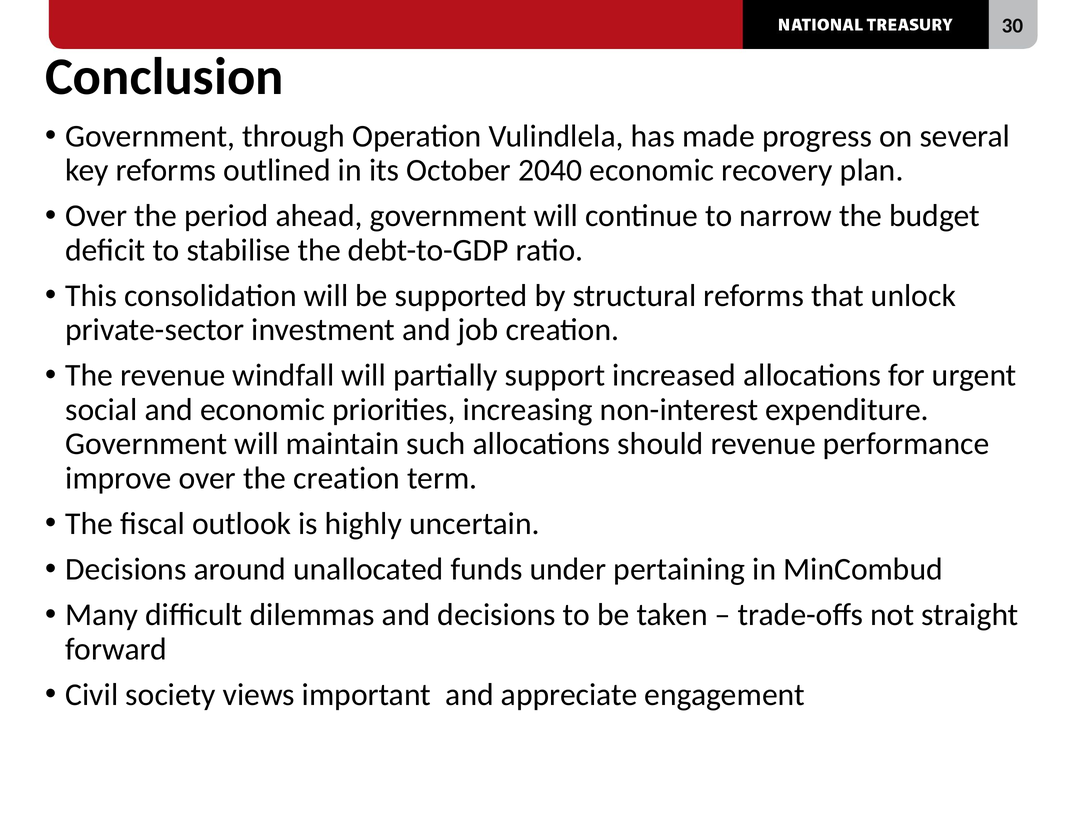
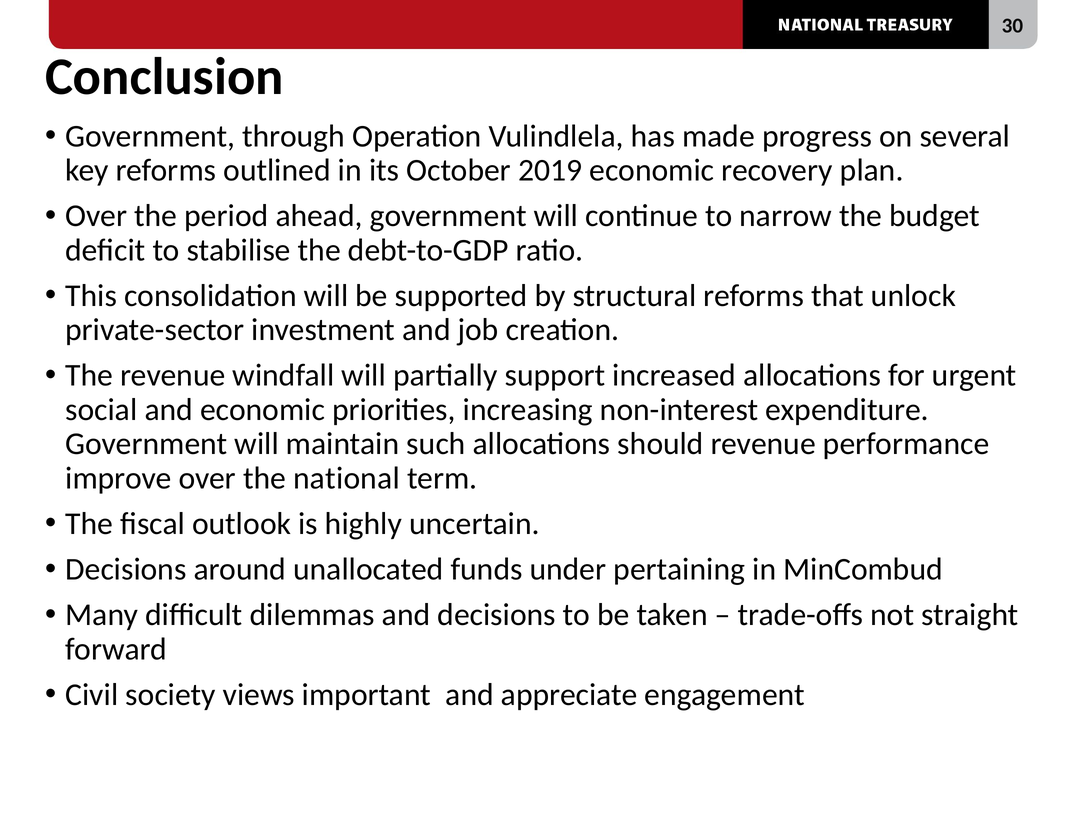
2040: 2040 -> 2019
the creation: creation -> national
